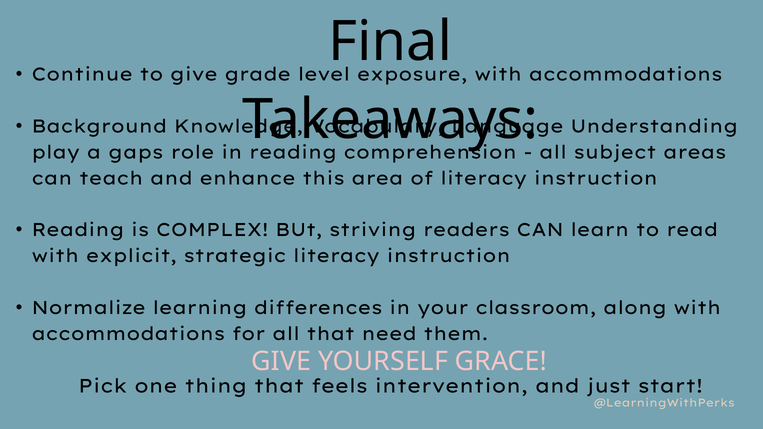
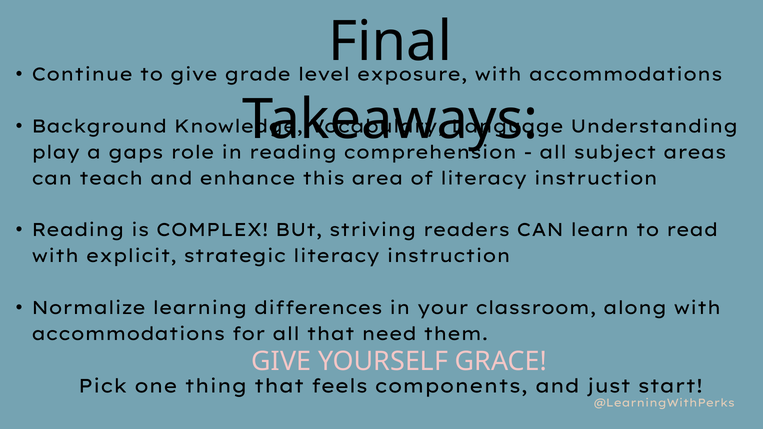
intervention: intervention -> components
